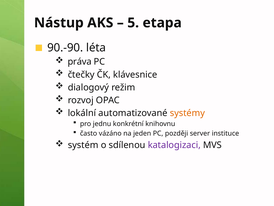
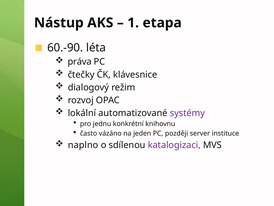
5: 5 -> 1
90.-90: 90.-90 -> 60.-90
systémy colour: orange -> purple
systém: systém -> naplno
